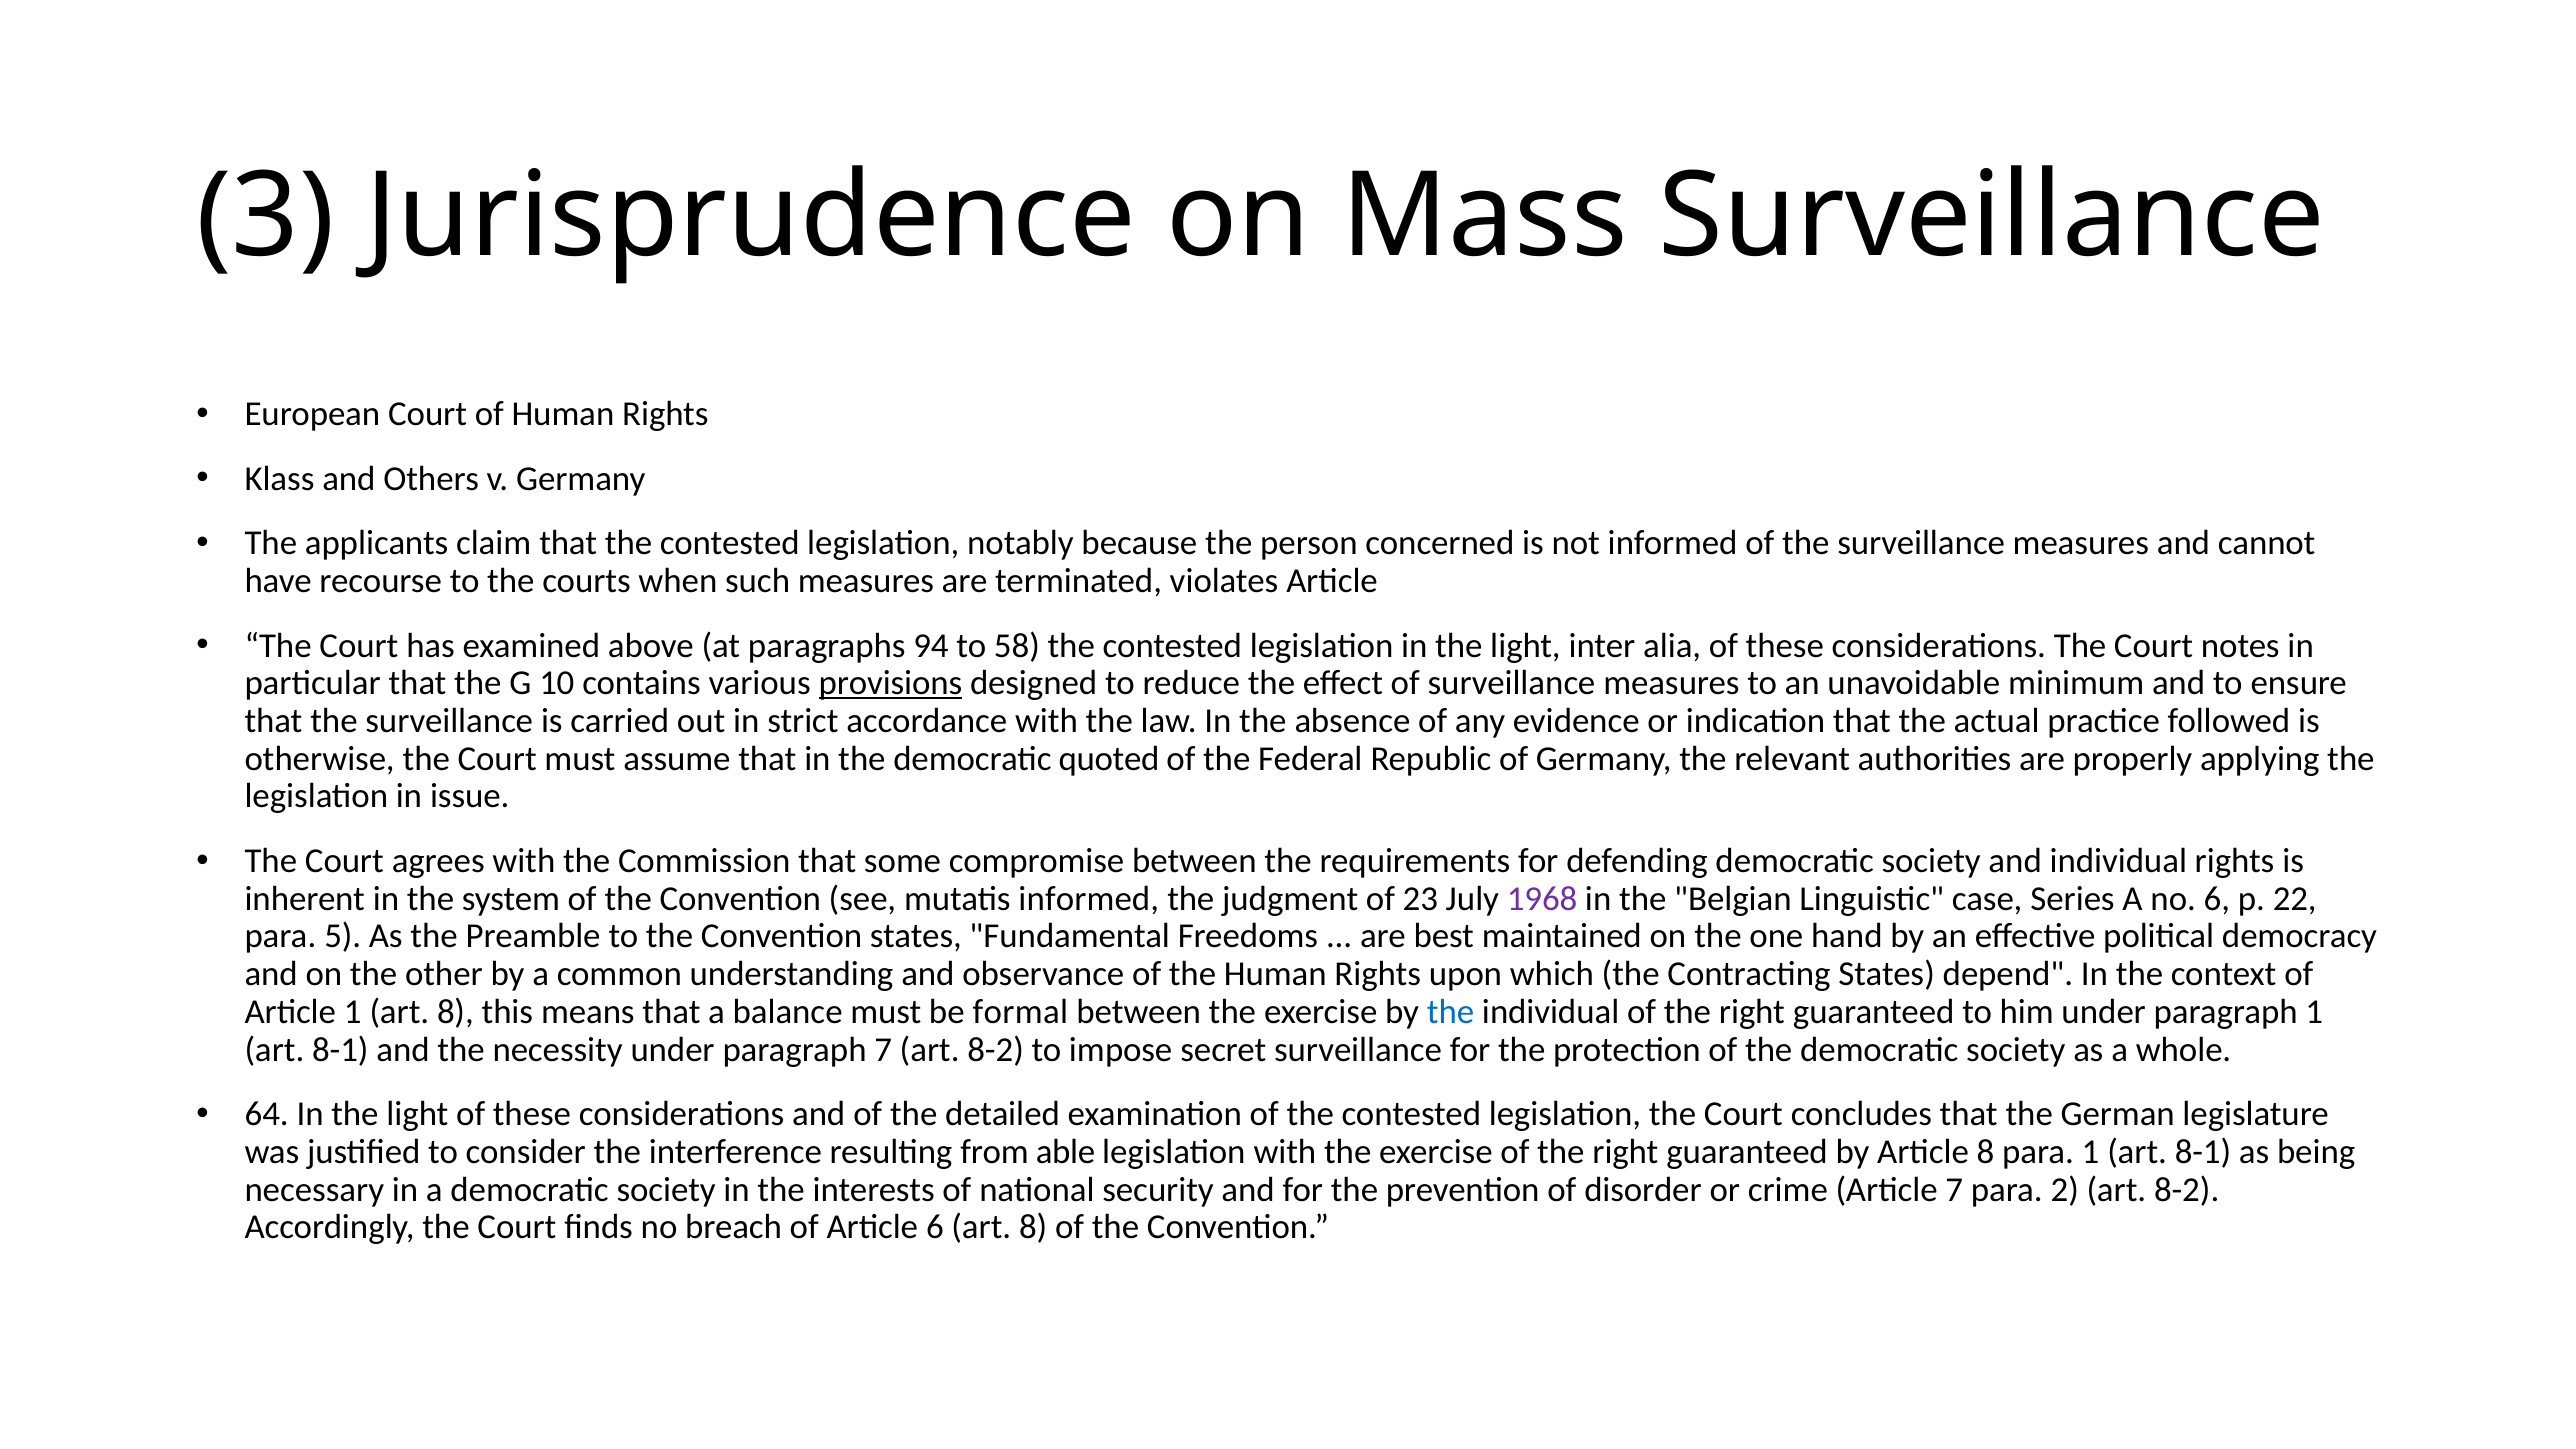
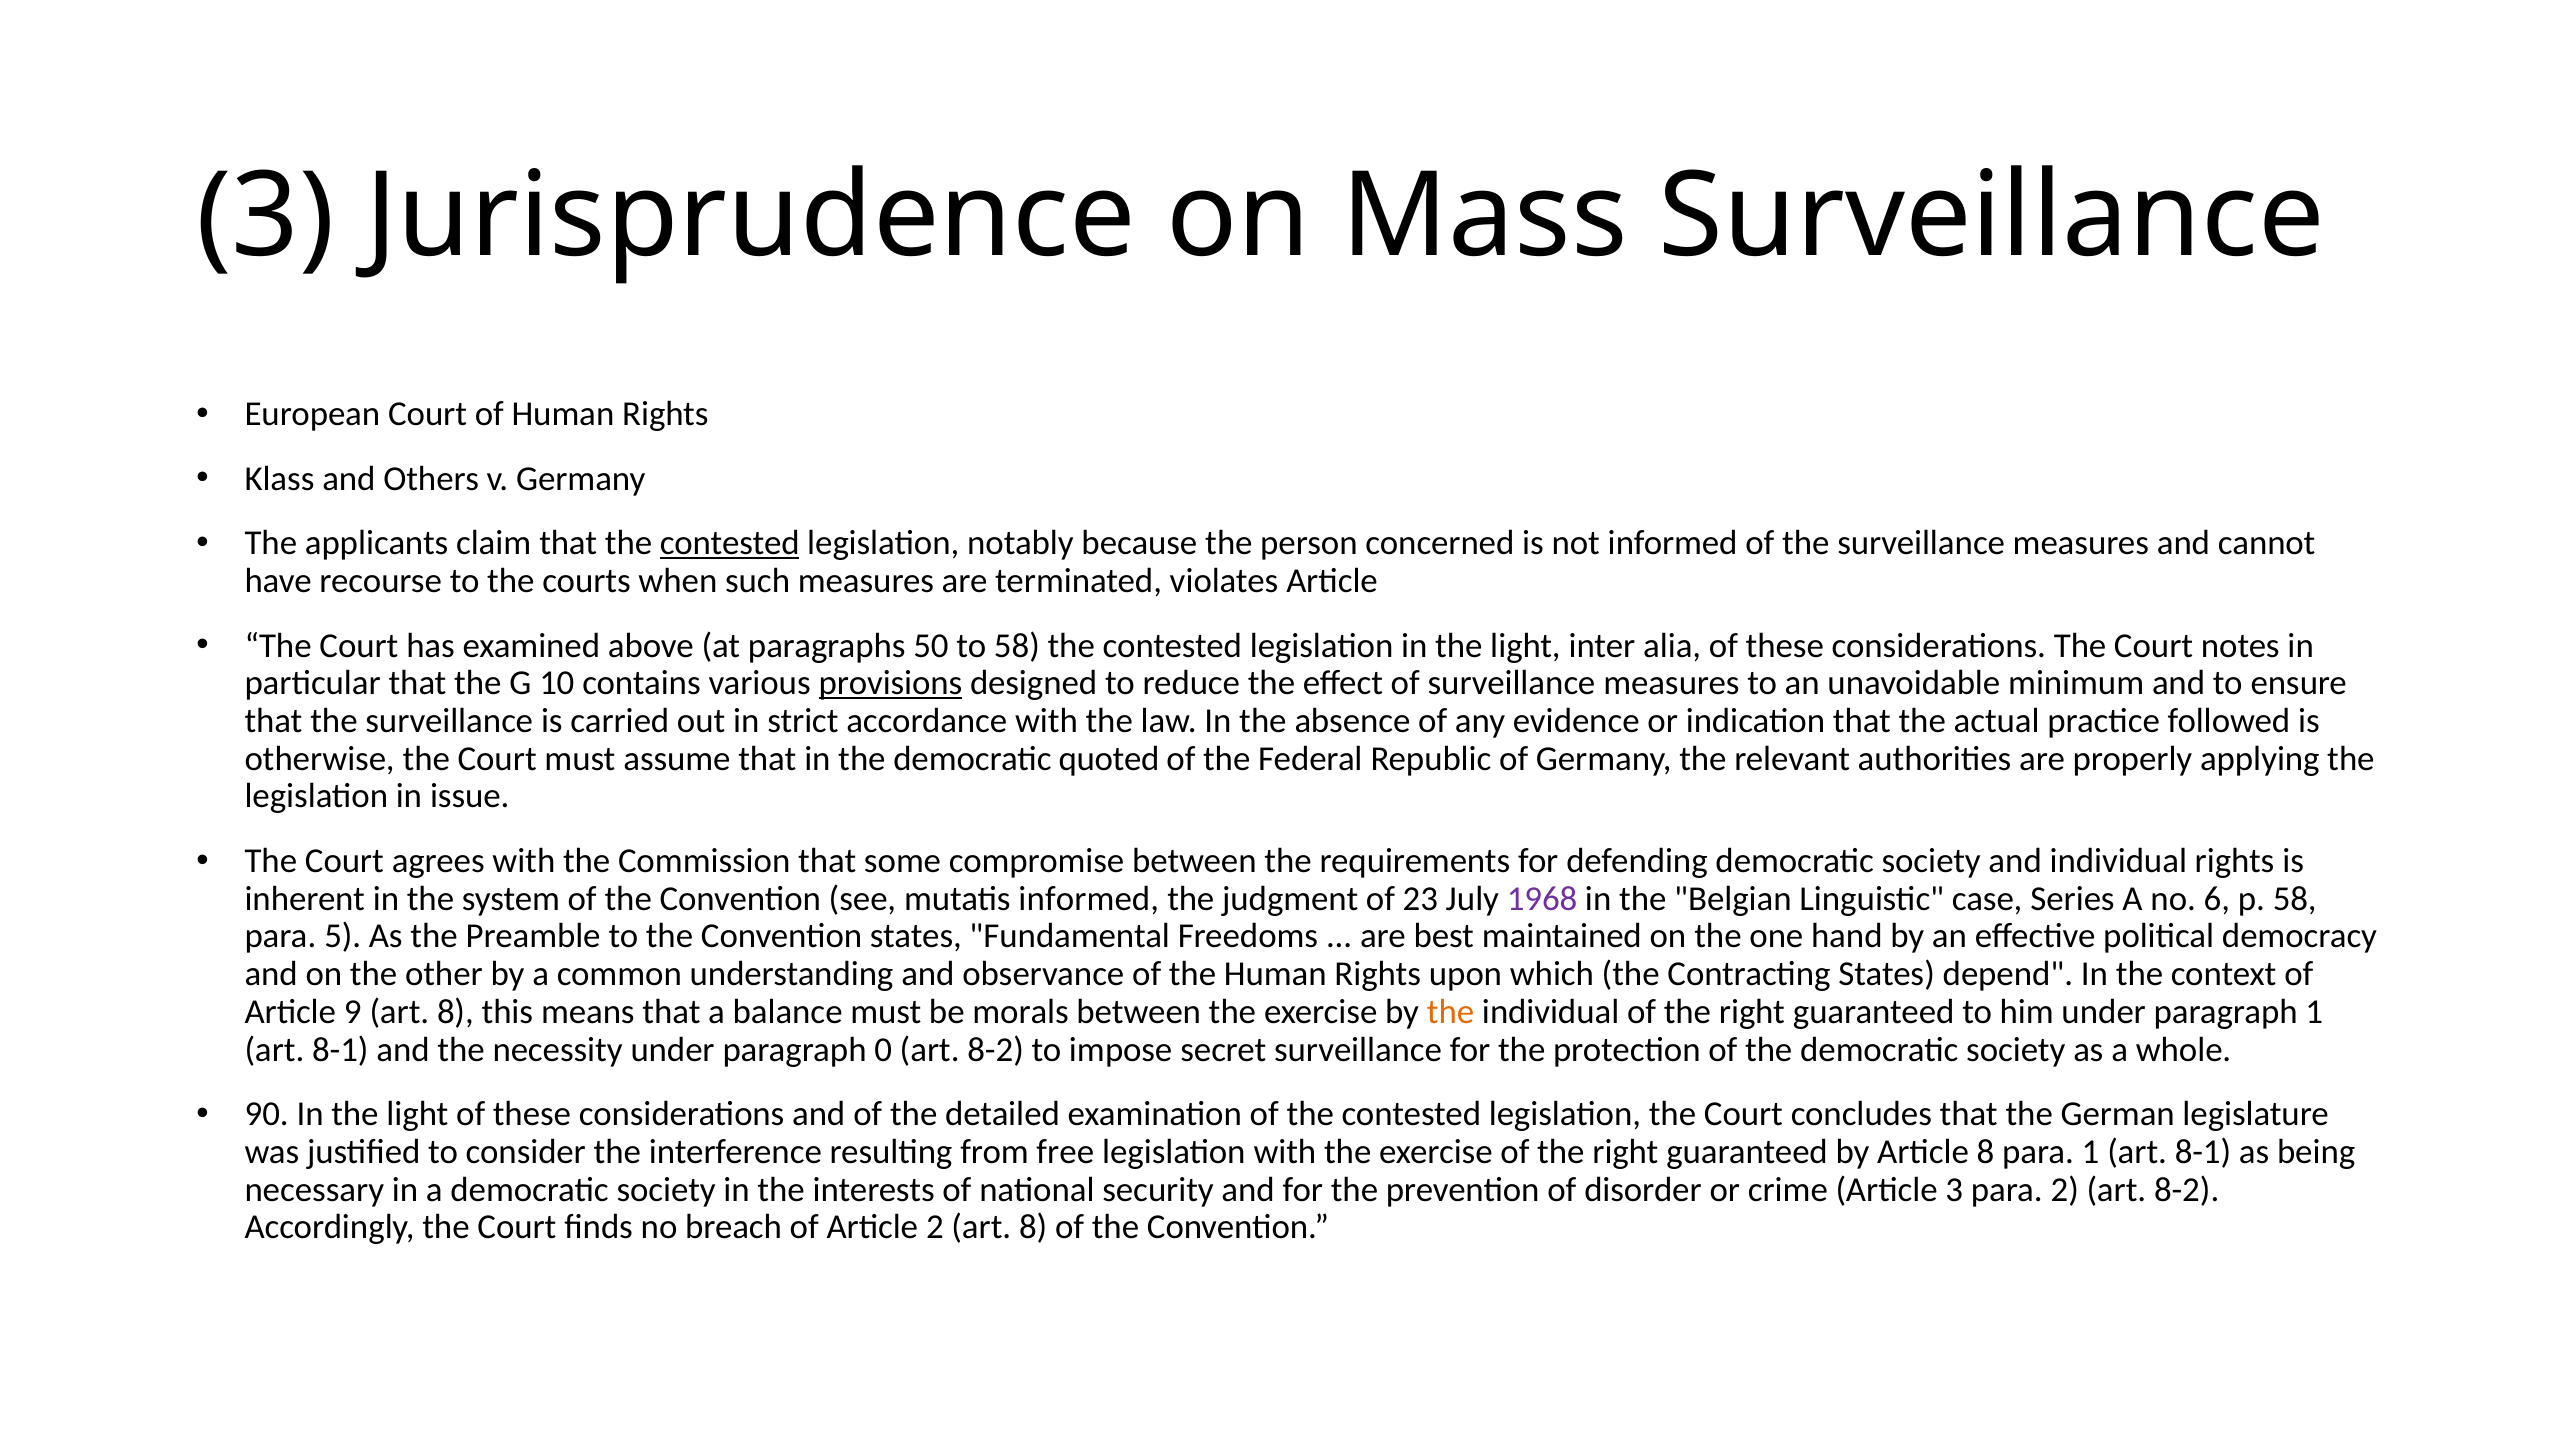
contested at (730, 543) underline: none -> present
94: 94 -> 50
p 22: 22 -> 58
Article 1: 1 -> 9
formal: formal -> morals
the at (1451, 1012) colour: blue -> orange
paragraph 7: 7 -> 0
64: 64 -> 90
able: able -> free
Article 7: 7 -> 3
Article 6: 6 -> 2
